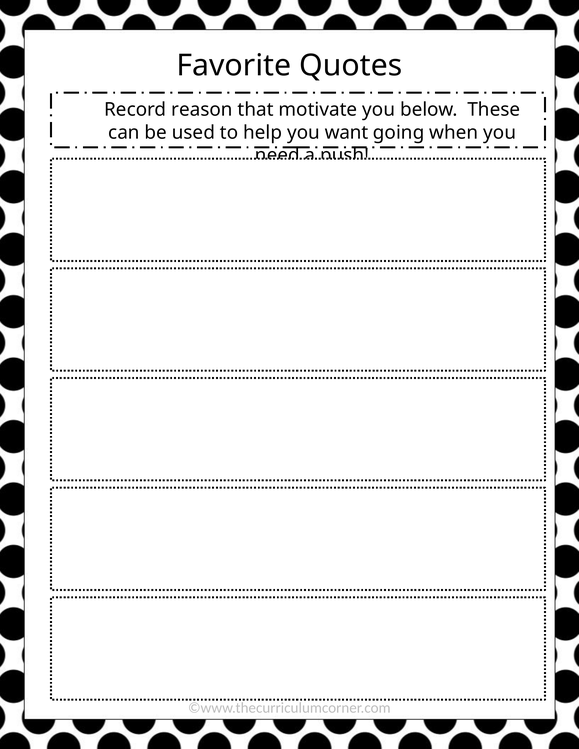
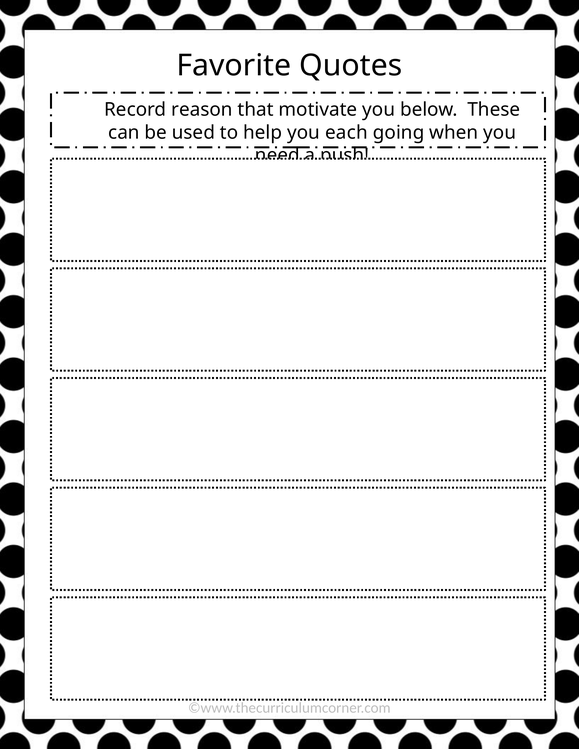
want: want -> each
